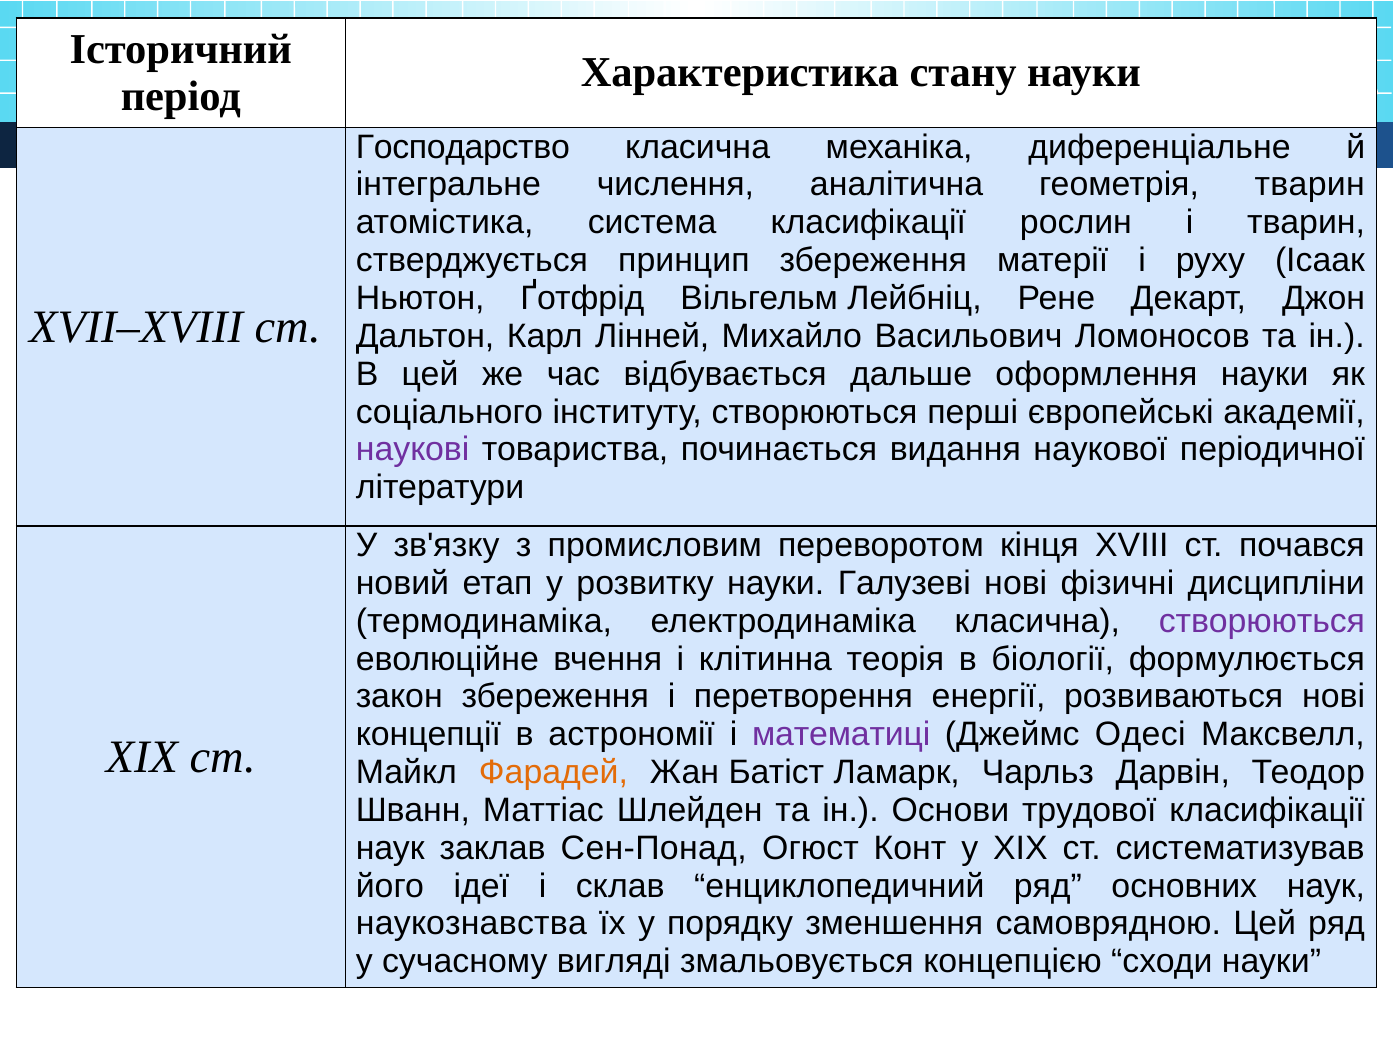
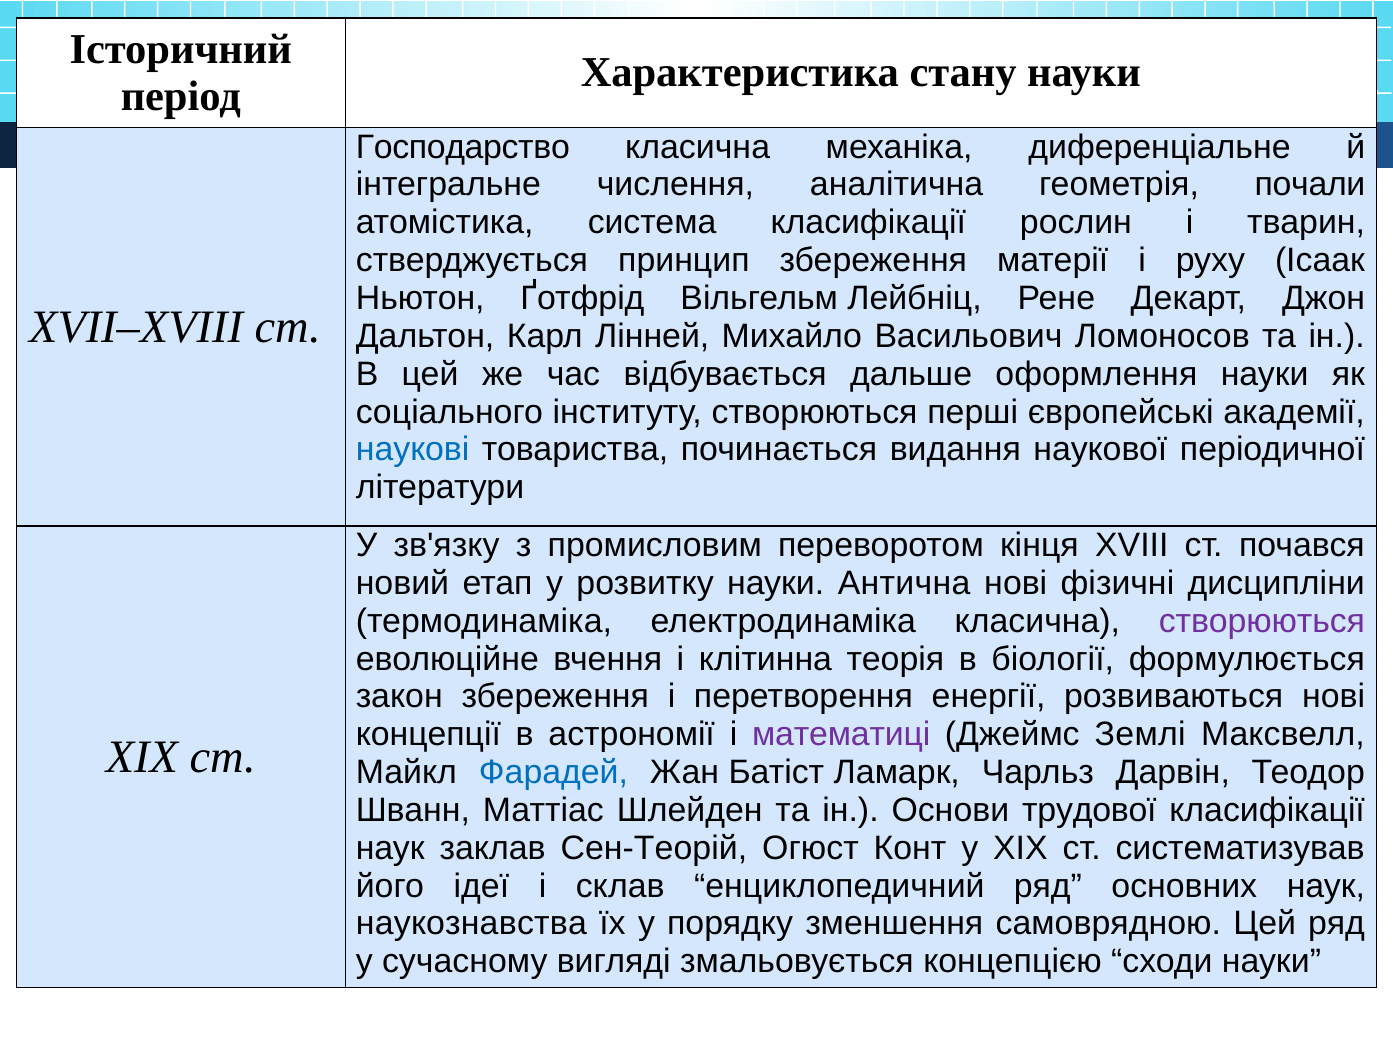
геометрія тварин: тварин -> почали
наукові colour: purple -> blue
Галузеві: Галузеві -> Антична
Одесі: Одесі -> Землі
Фарадей colour: orange -> blue
Сен-Понад: Сен-Понад -> Сен-Теорій
